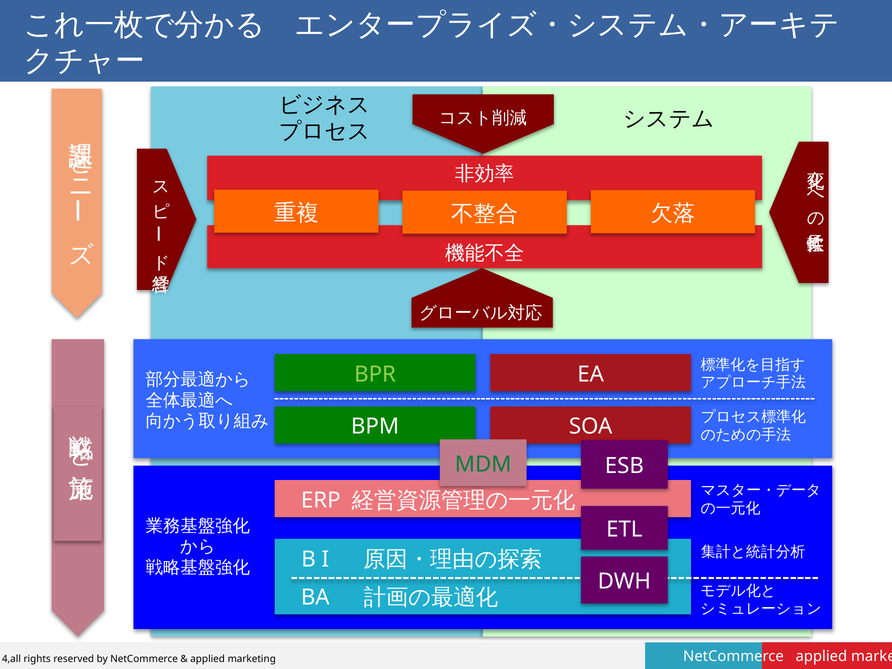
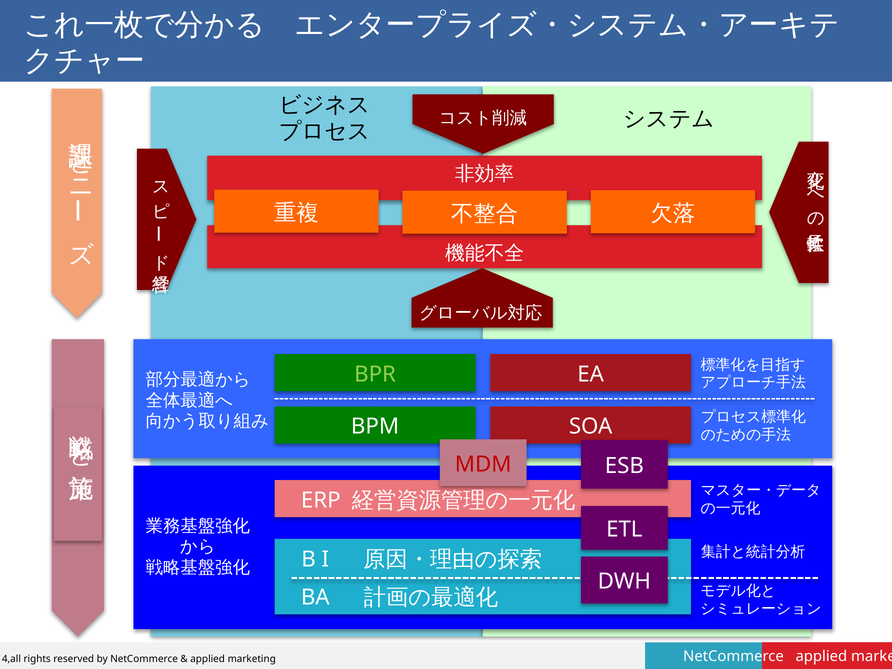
MDM colour: green -> red
